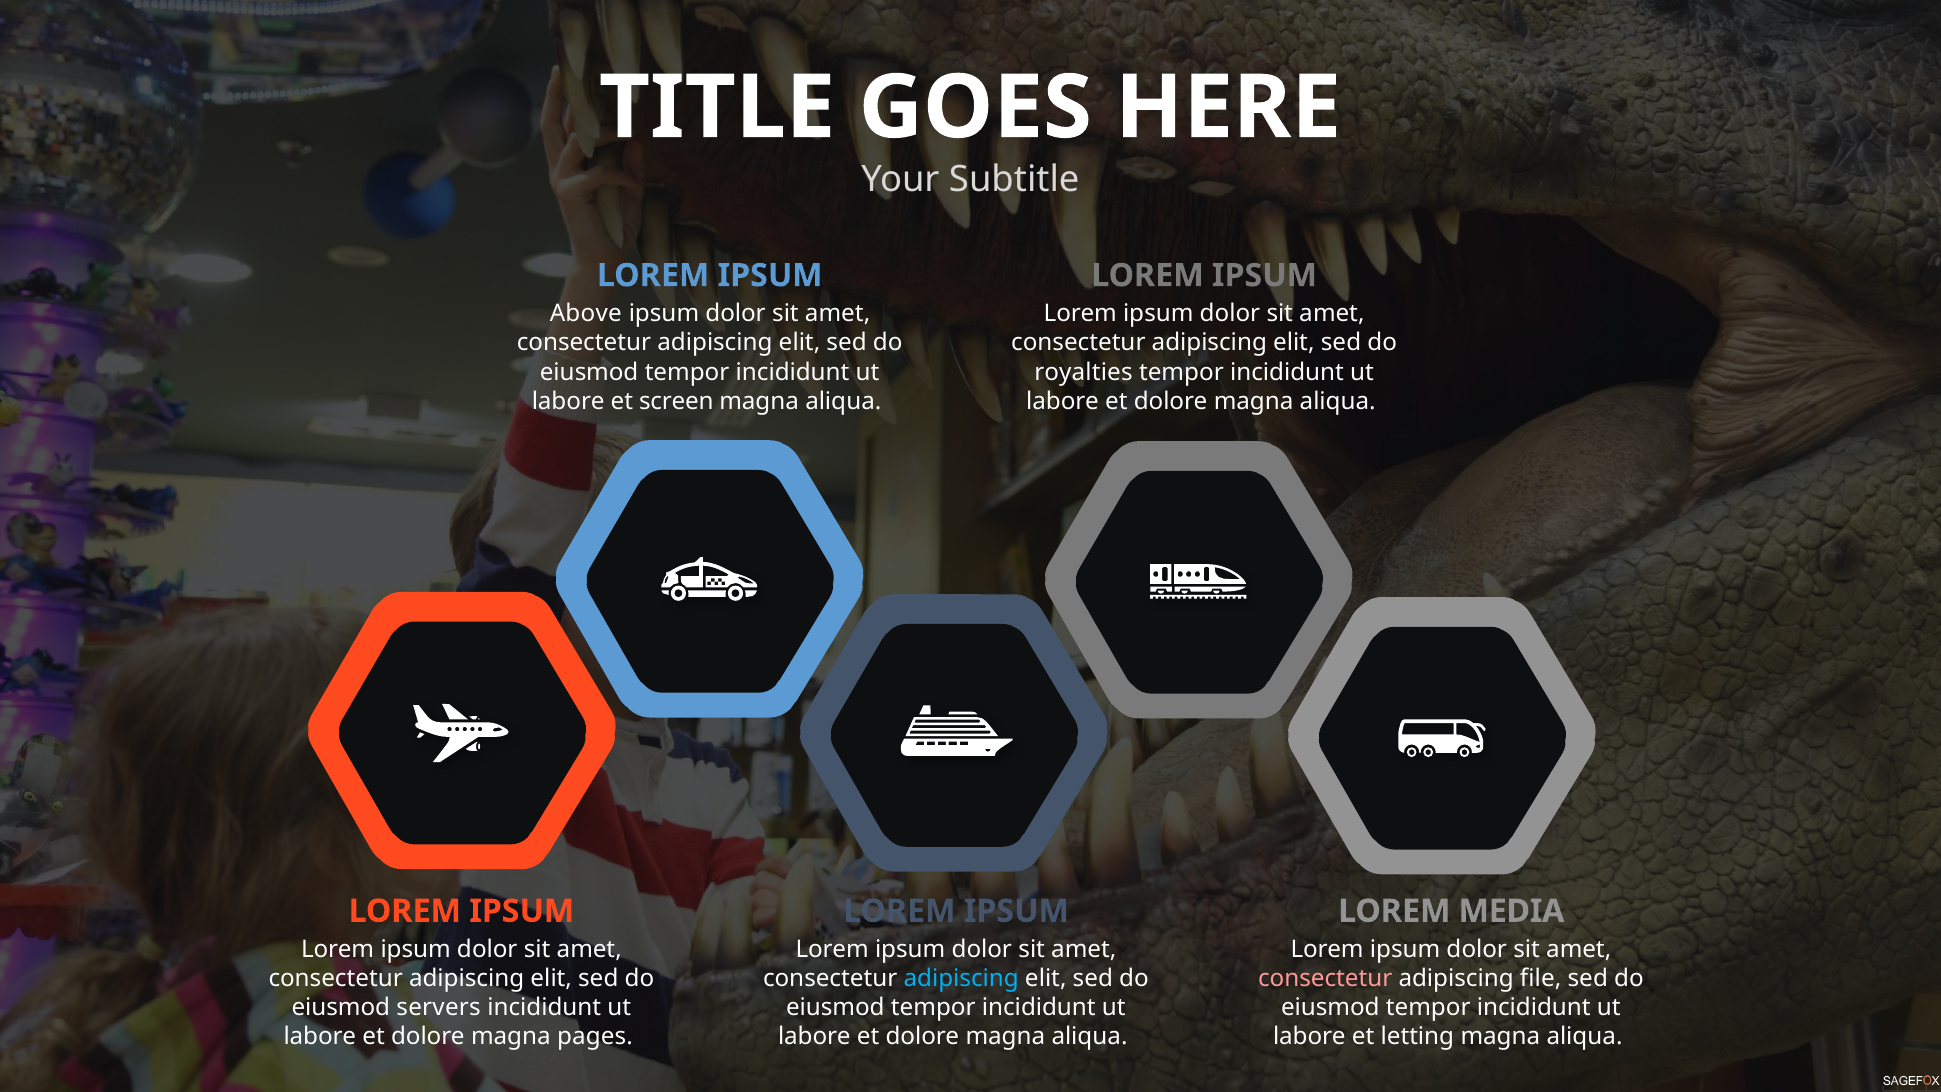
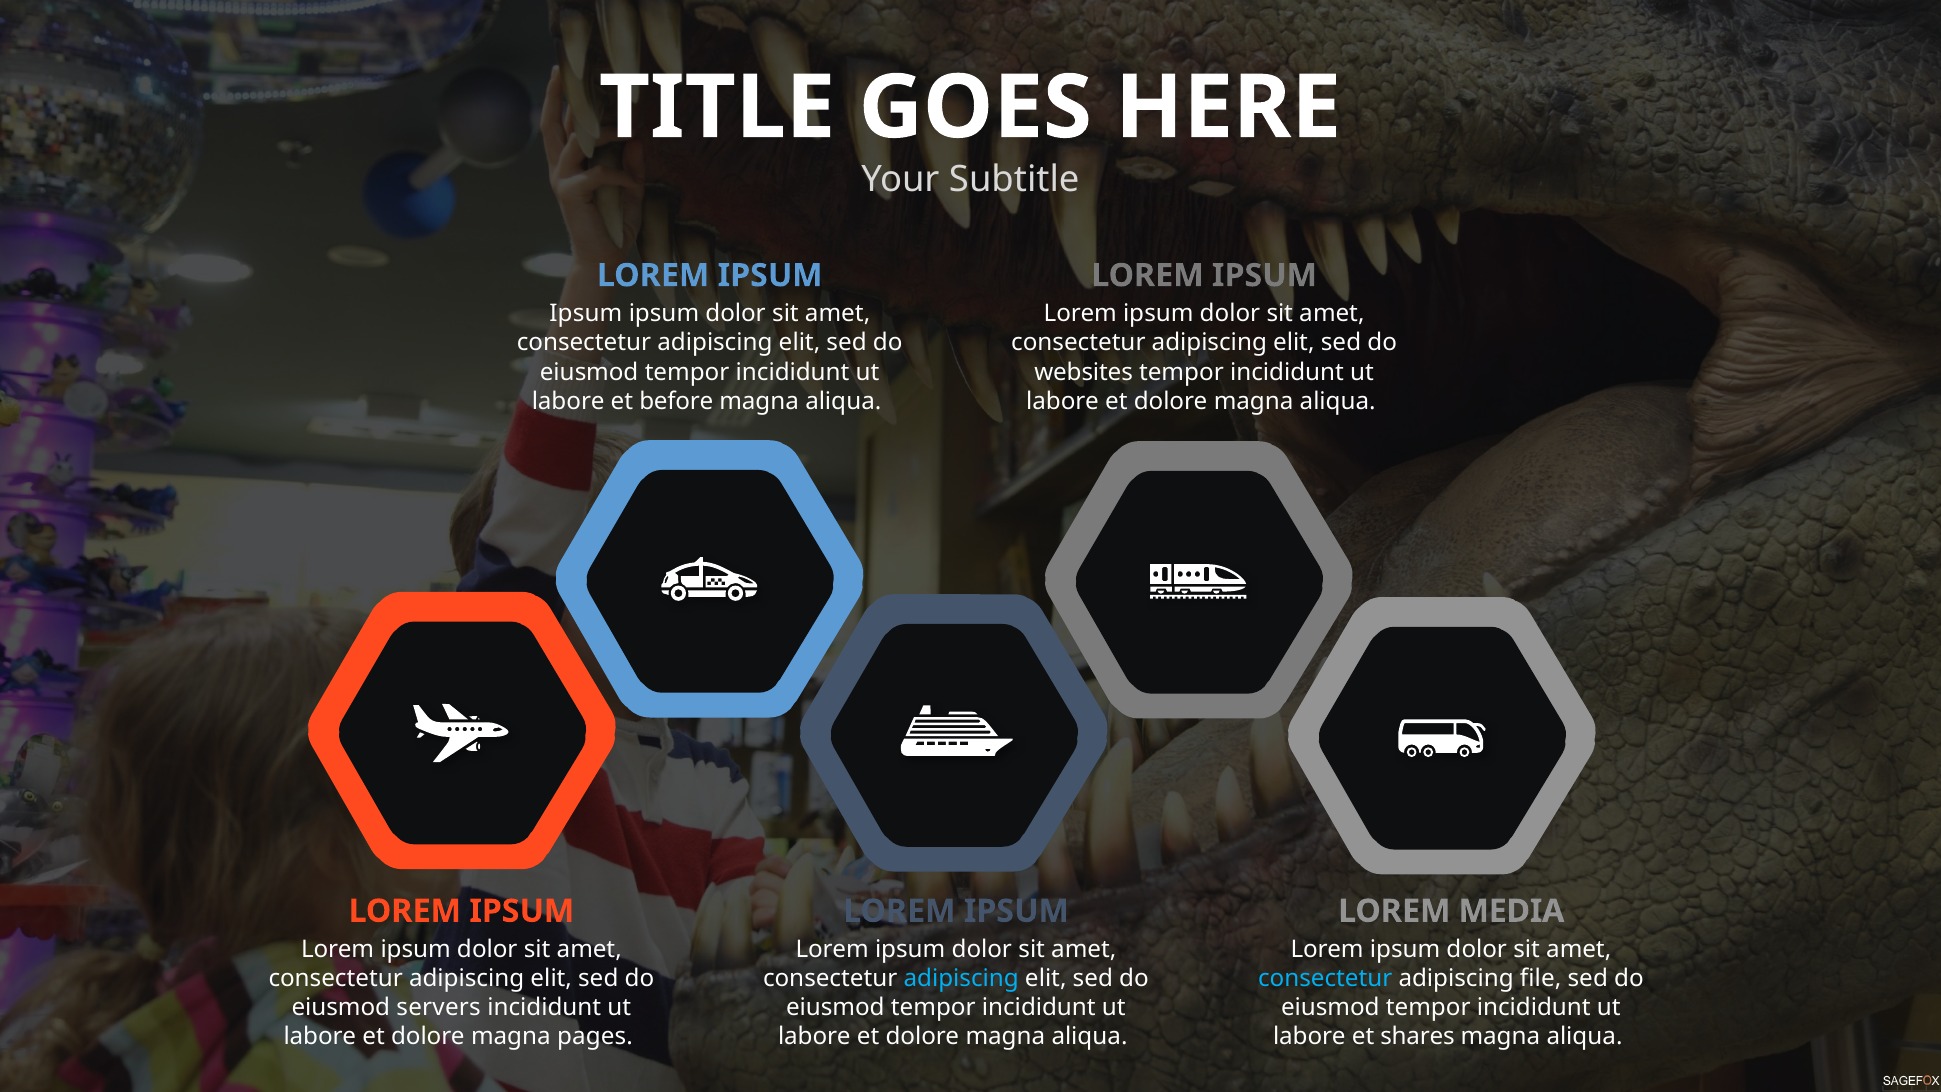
Above at (586, 314): Above -> Ipsum
royalties: royalties -> websites
screen: screen -> before
consectetur at (1325, 978) colour: pink -> light blue
letting: letting -> shares
